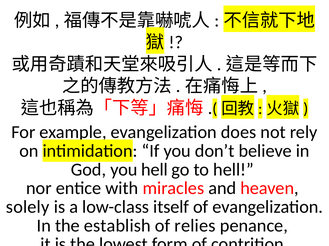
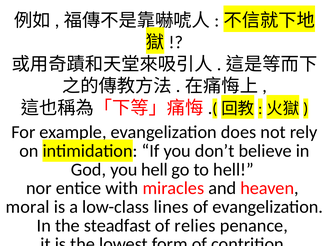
solely: solely -> moral
itself: itself -> lines
establish: establish -> steadfast
